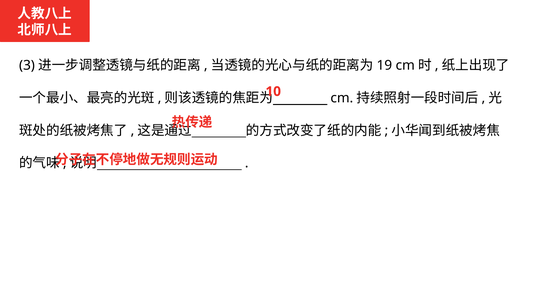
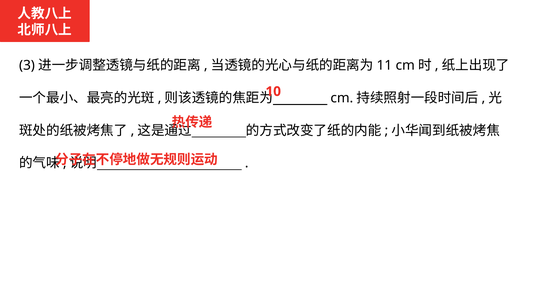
19: 19 -> 11
